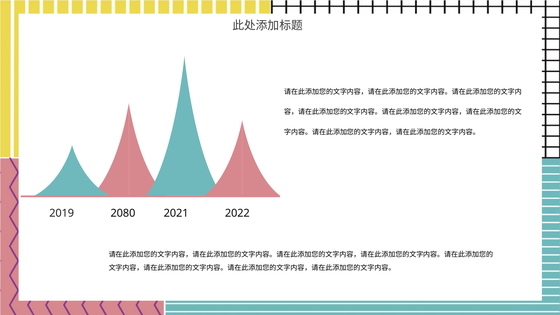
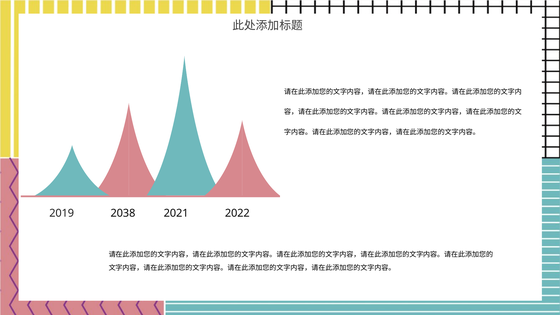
2080: 2080 -> 2038
